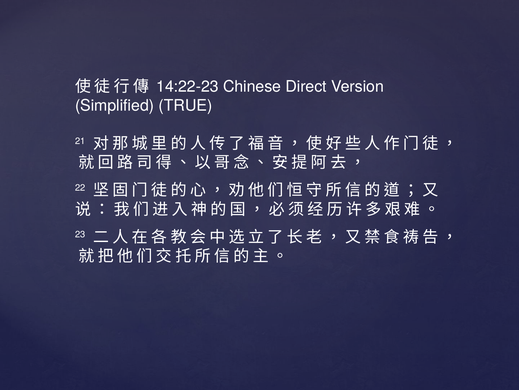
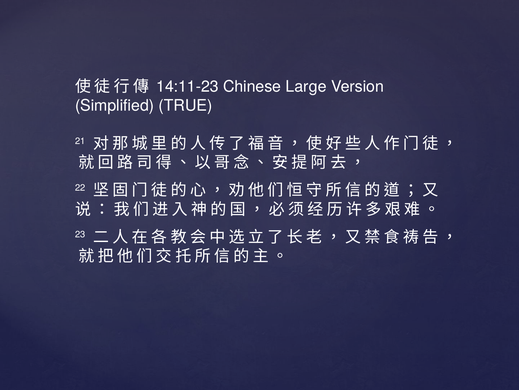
14:22-23: 14:22-23 -> 14:11-23
Direct: Direct -> Large
